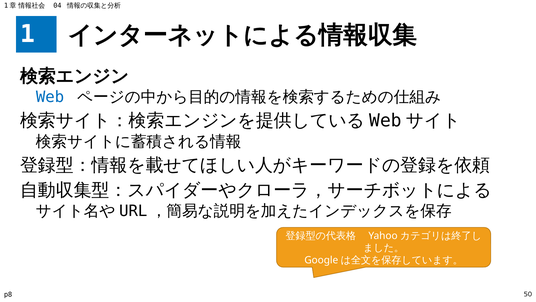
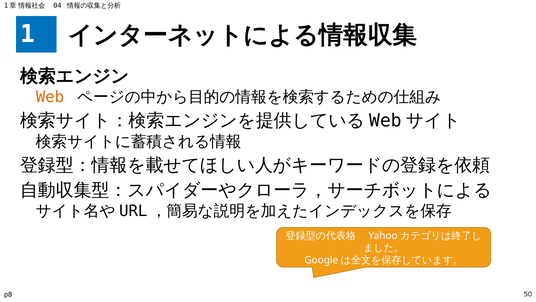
Web colour: blue -> orange
